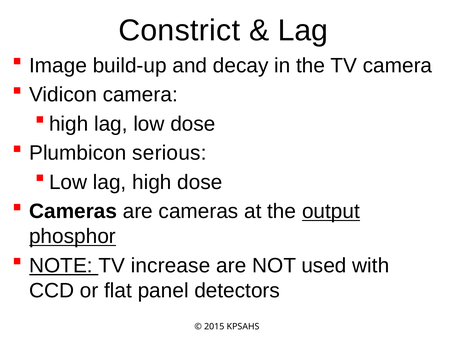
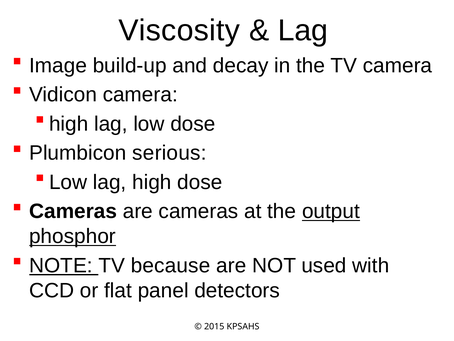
Constrict: Constrict -> Viscosity
increase: increase -> because
